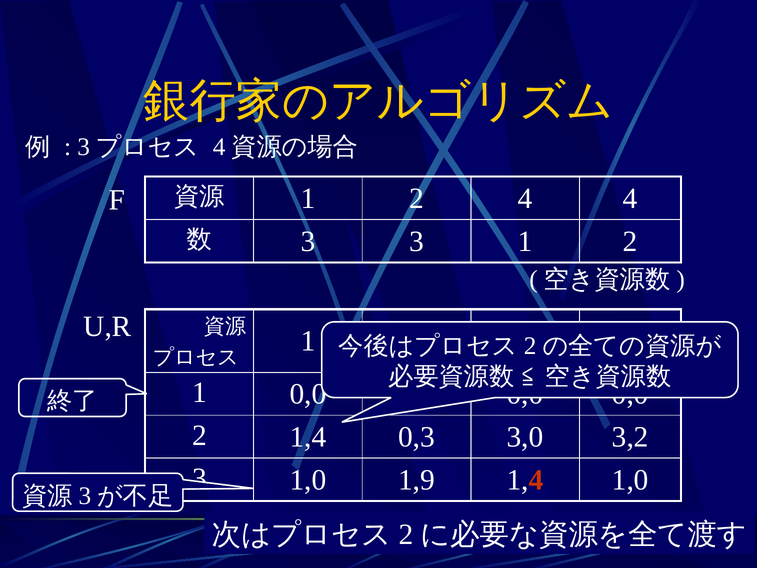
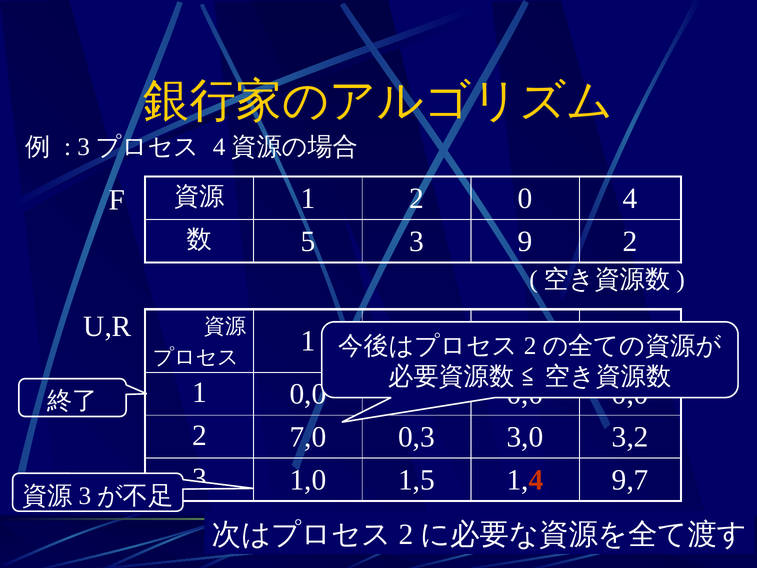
2 4: 4 -> 0
3 at (308, 241): 3 -> 5
3 1: 1 -> 9
2 1,4: 1,4 -> 7,0
1,9: 1,9 -> 1,5
1,4 1,0: 1,0 -> 9,7
